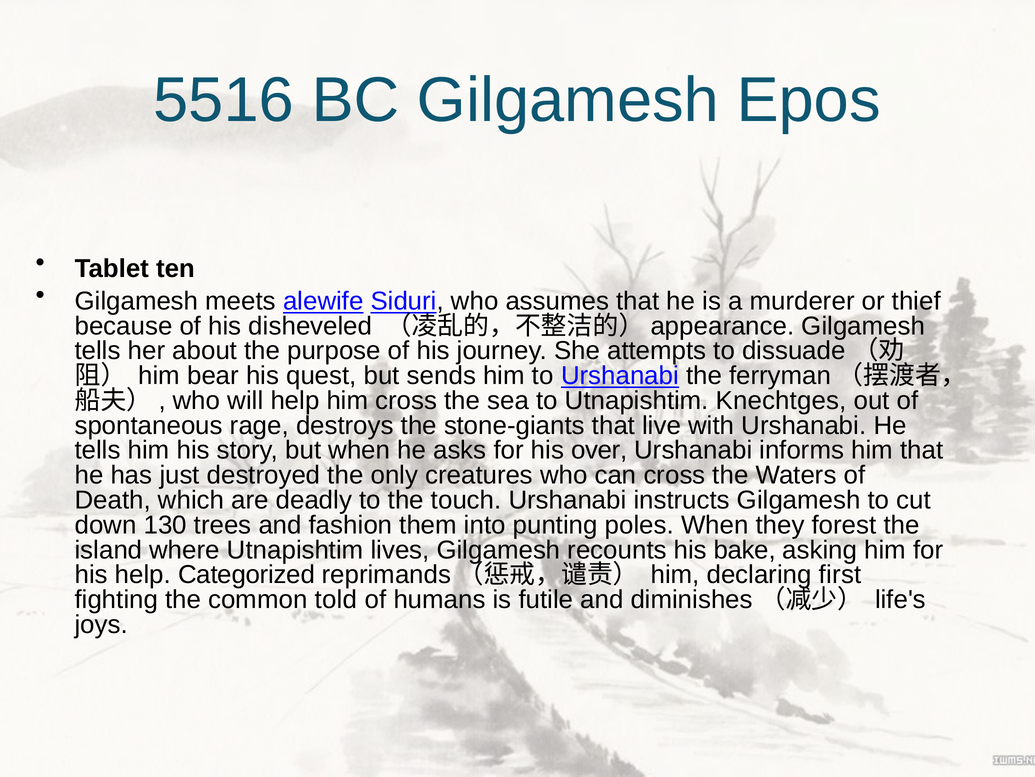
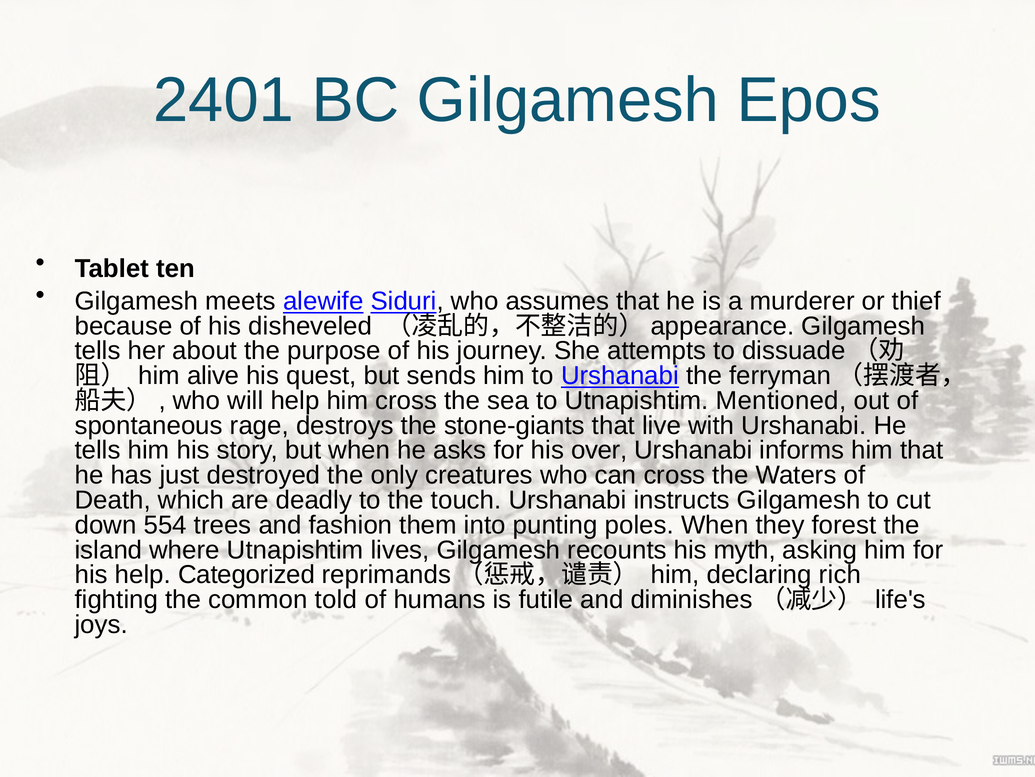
5516: 5516 -> 2401
bear: bear -> alive
Knechtges: Knechtges -> Mentioned
130: 130 -> 554
bake: bake -> myth
first: first -> rich
